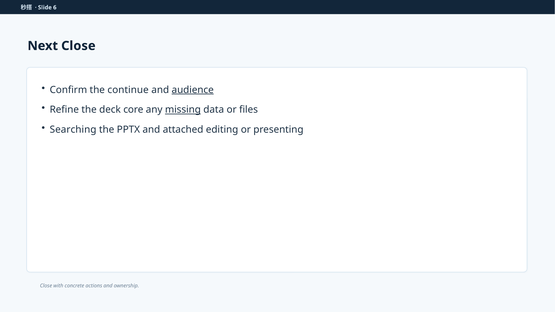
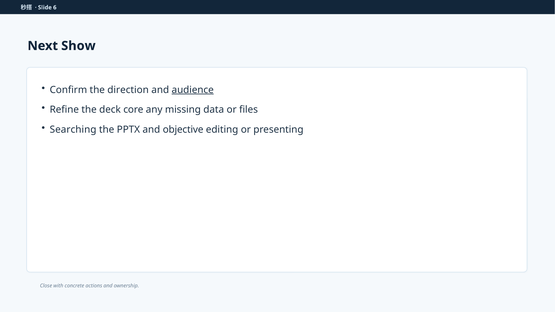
Next Close: Close -> Show
continue: continue -> direction
missing underline: present -> none
attached: attached -> objective
